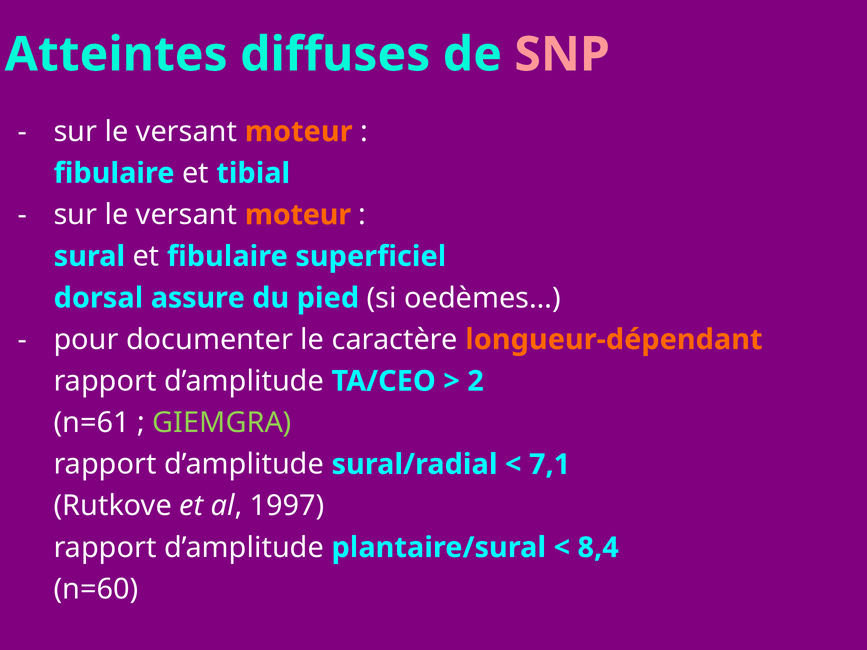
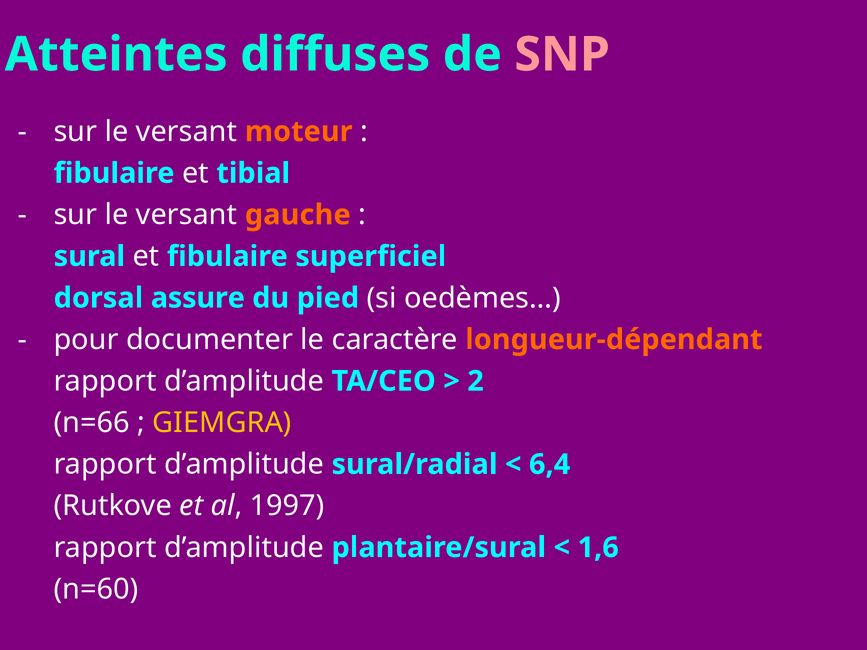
moteur at (298, 215): moteur -> gauche
n=61: n=61 -> n=66
GIEMGRA colour: light green -> yellow
7,1: 7,1 -> 6,4
8,4: 8,4 -> 1,6
